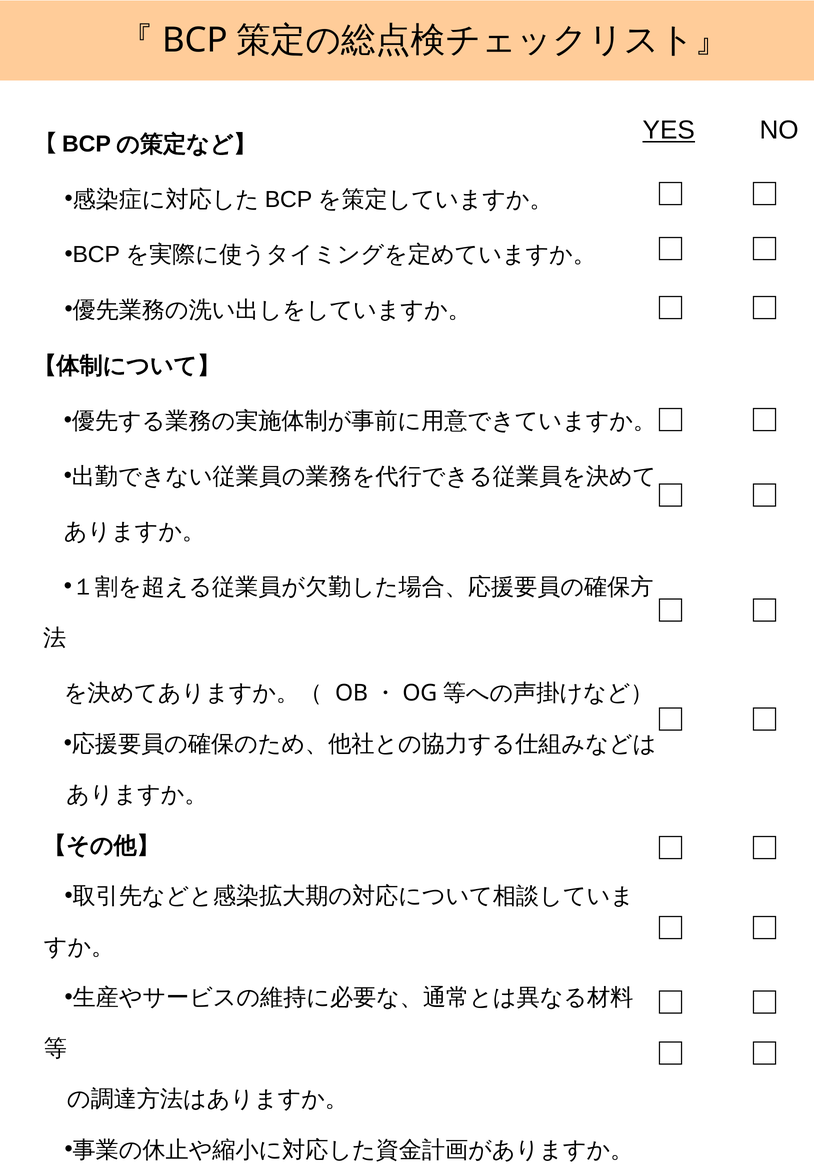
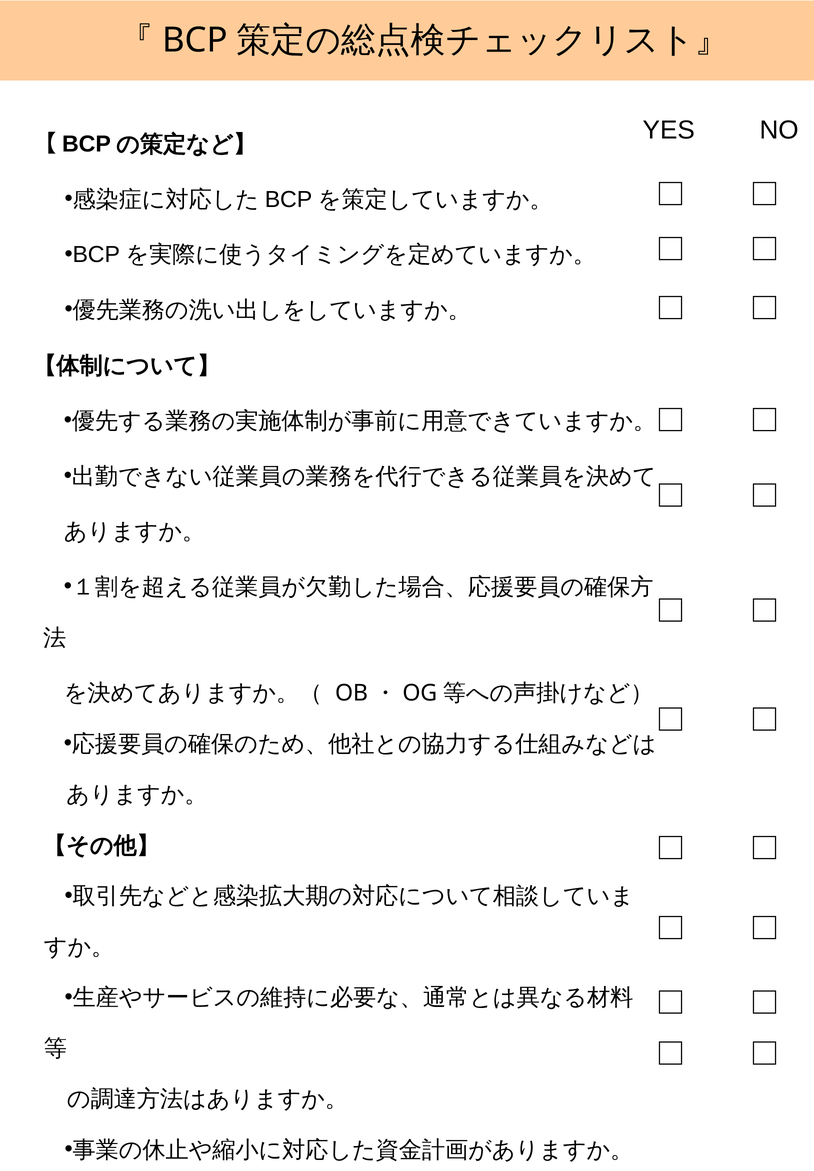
YES underline: present -> none
